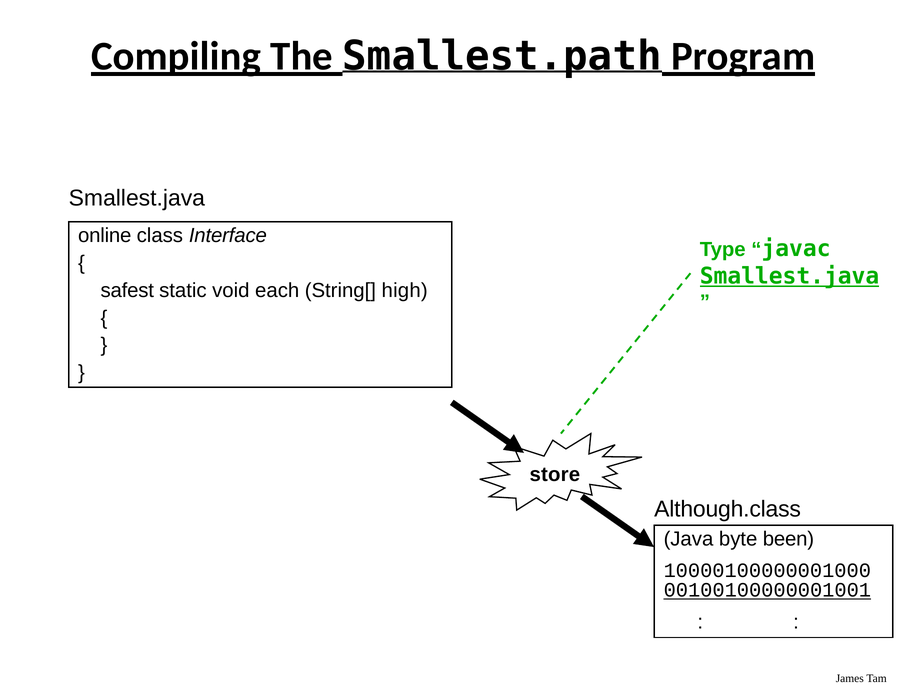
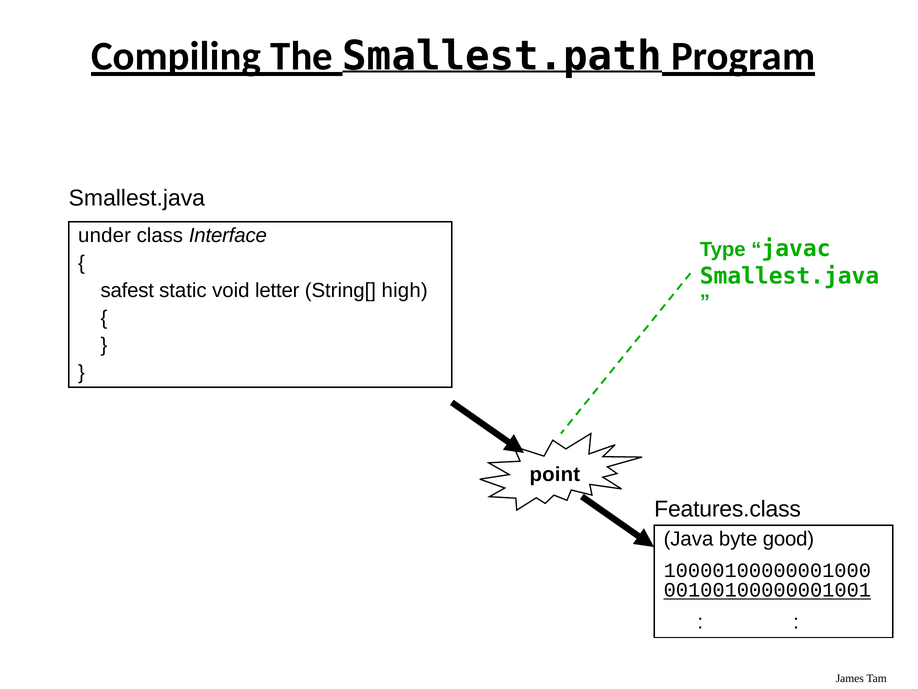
online: online -> under
Smallest.java at (790, 276) underline: present -> none
each: each -> letter
store: store -> point
Although.class: Although.class -> Features.class
been: been -> good
